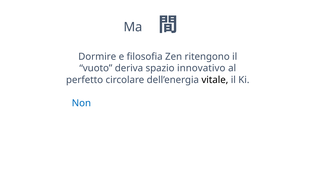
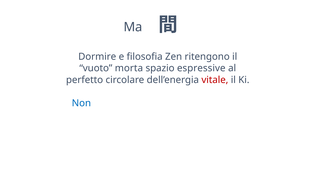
vuoto deriva: deriva -> morta
spazio innovativo: innovativo -> espressive
vitale colour: black -> red
